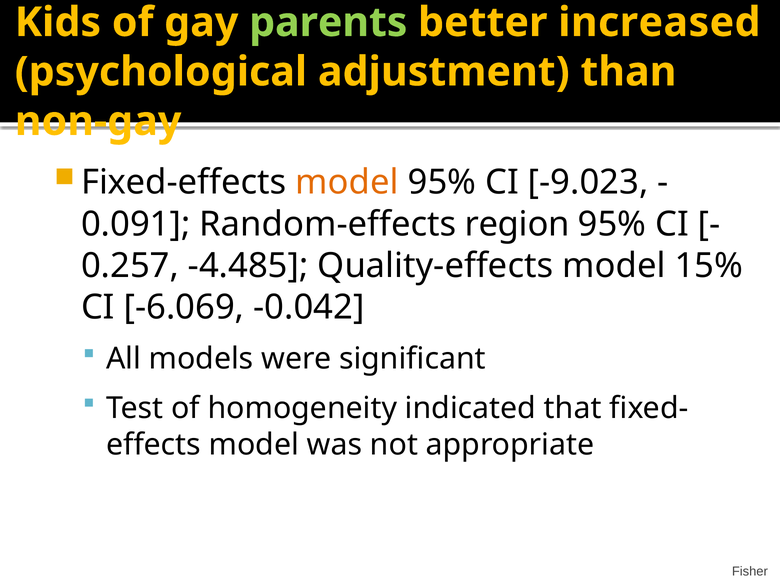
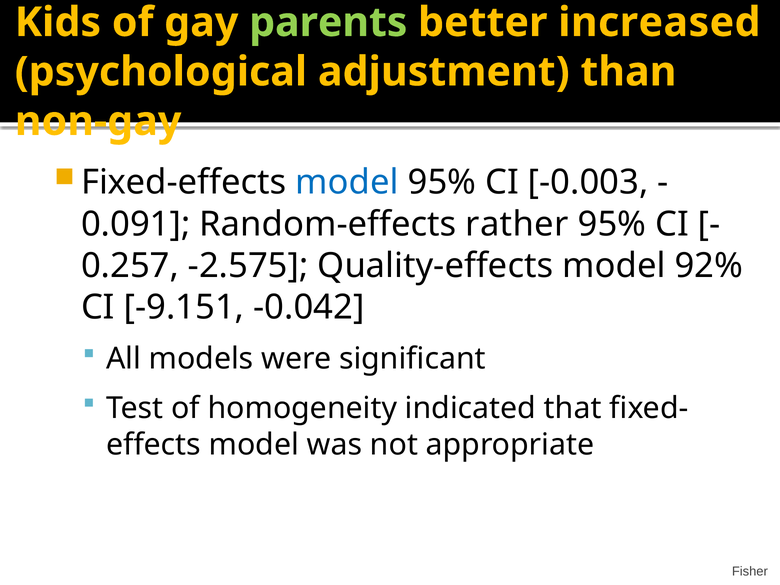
model at (347, 182) colour: orange -> blue
-9.023: -9.023 -> -0.003
region: region -> rather
-4.485: -4.485 -> -2.575
15%: 15% -> 92%
-6.069: -6.069 -> -9.151
